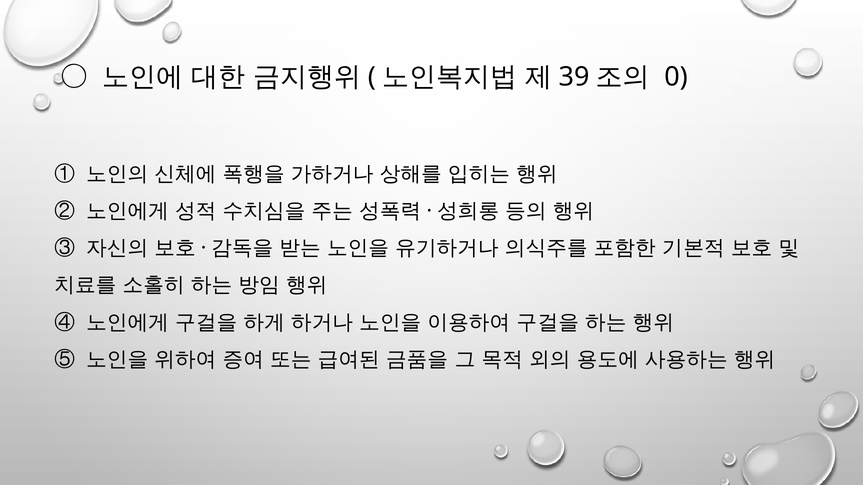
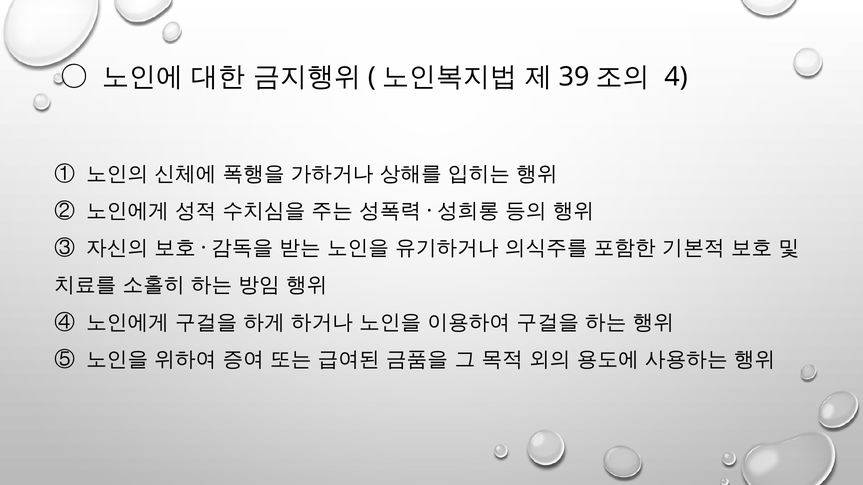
0: 0 -> 4
